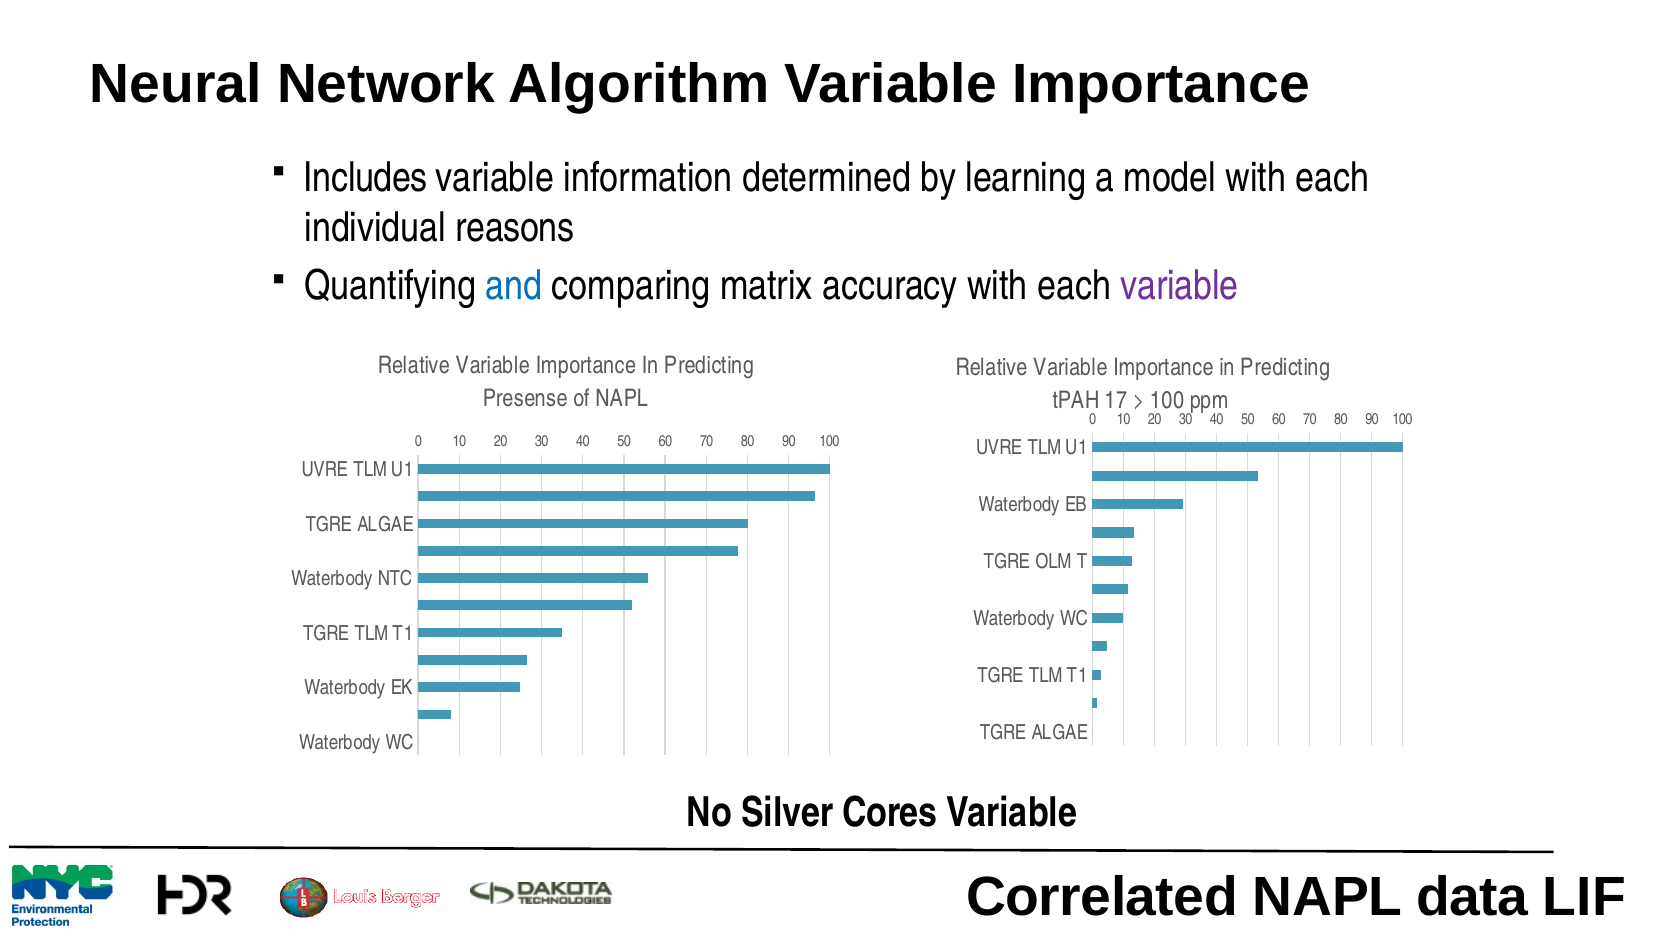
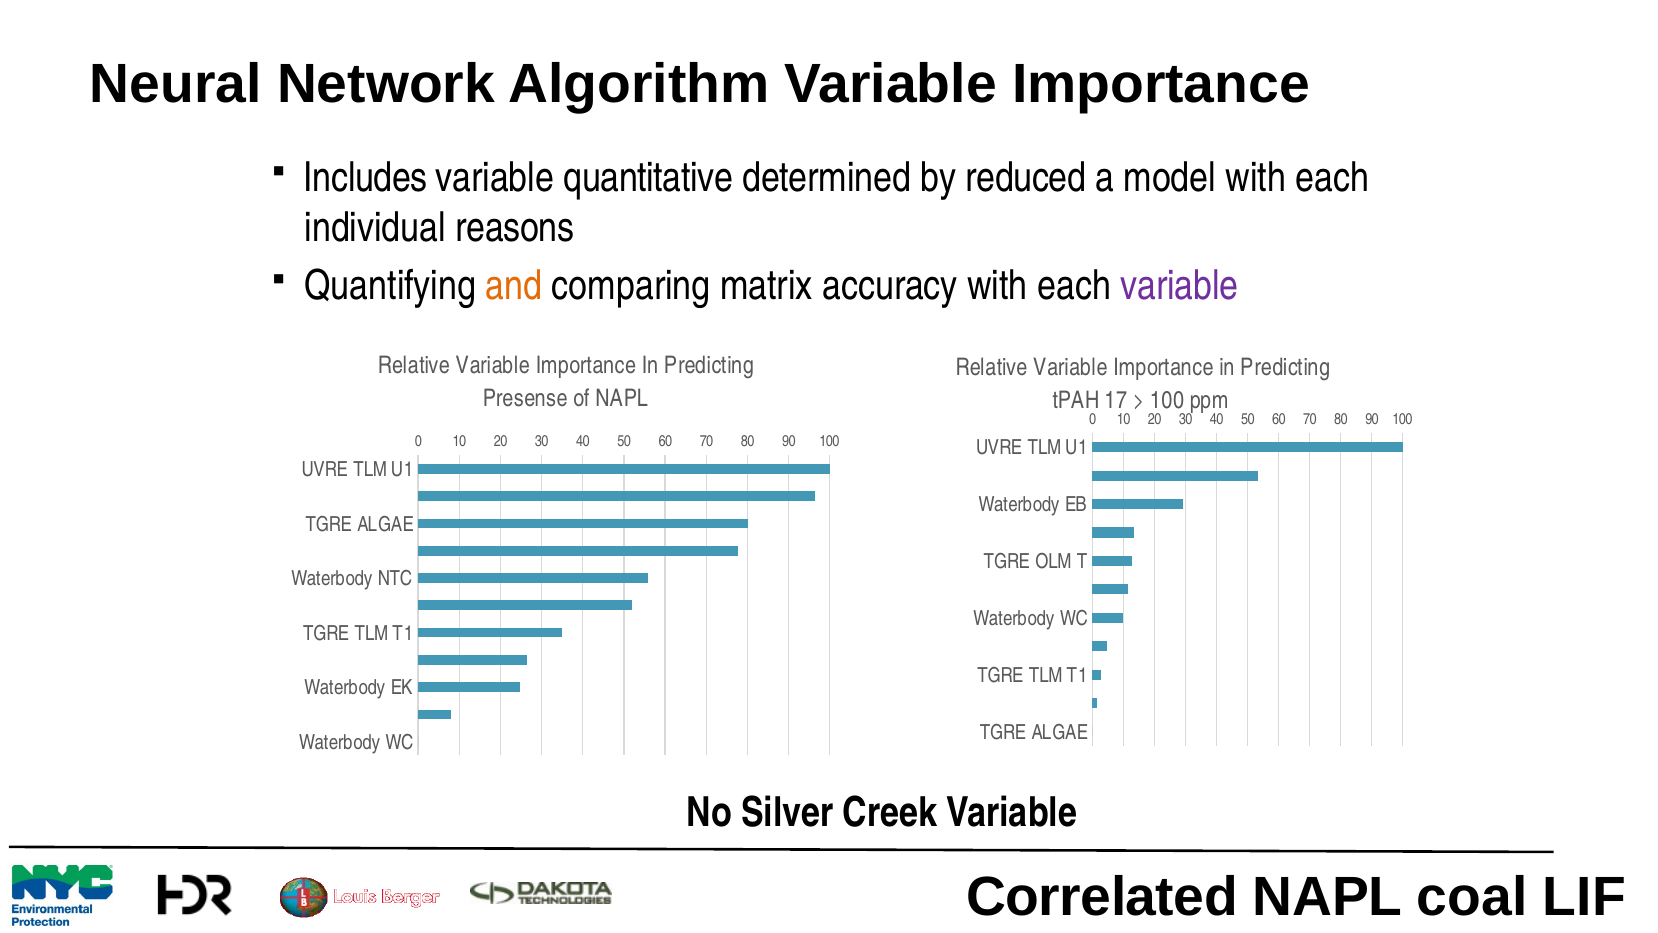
information: information -> quantitative
learning: learning -> reduced
and colour: blue -> orange
Cores: Cores -> Creek
data: data -> coal
